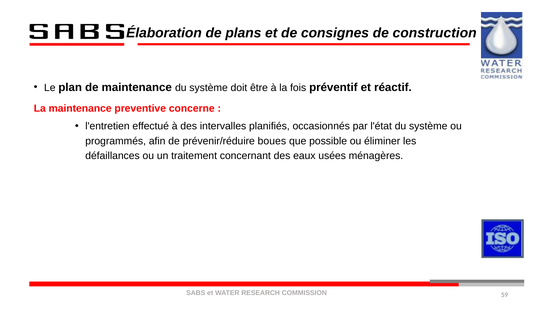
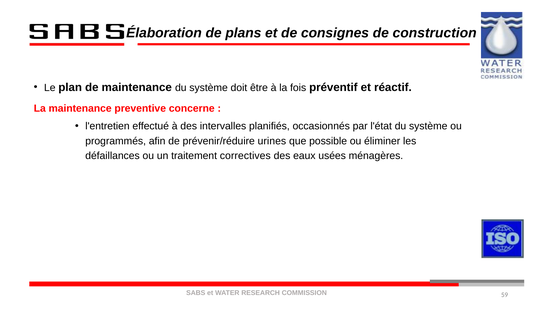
boues: boues -> urines
concernant: concernant -> correctives
